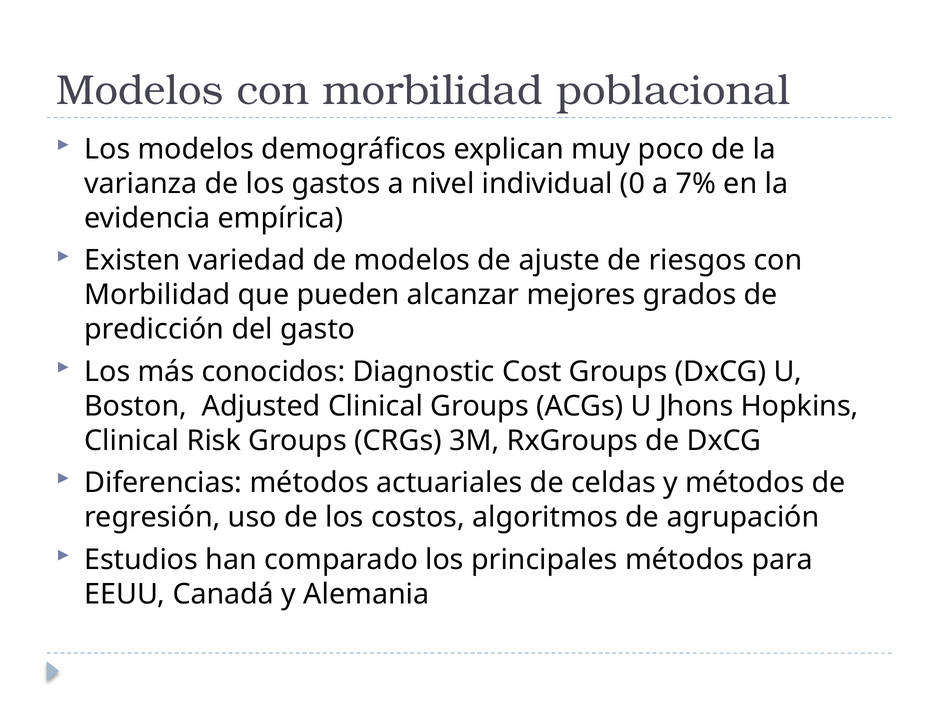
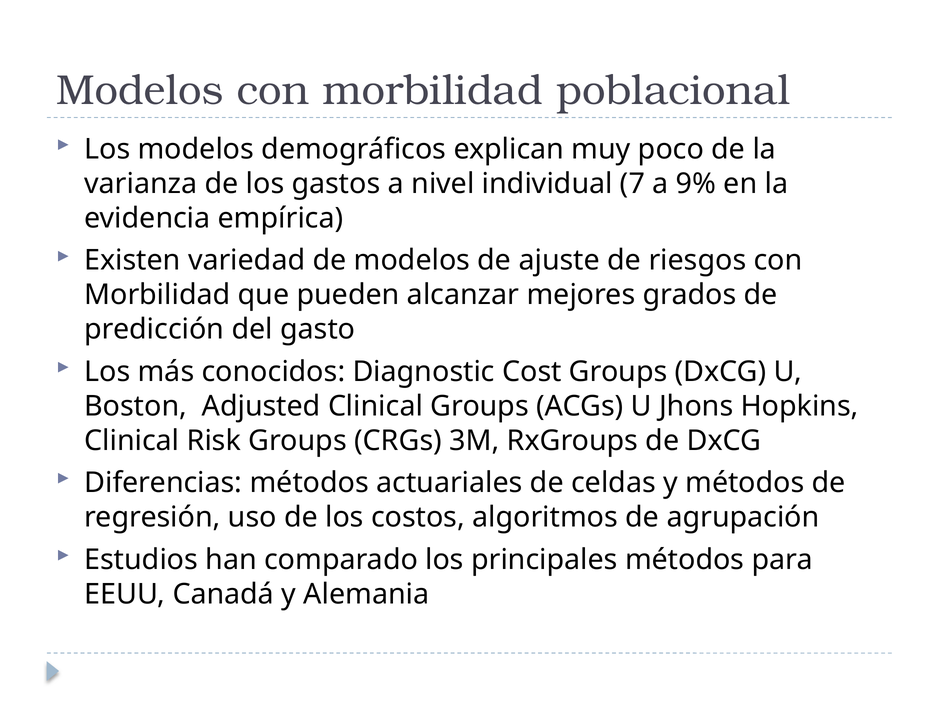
0: 0 -> 7
7%: 7% -> 9%
